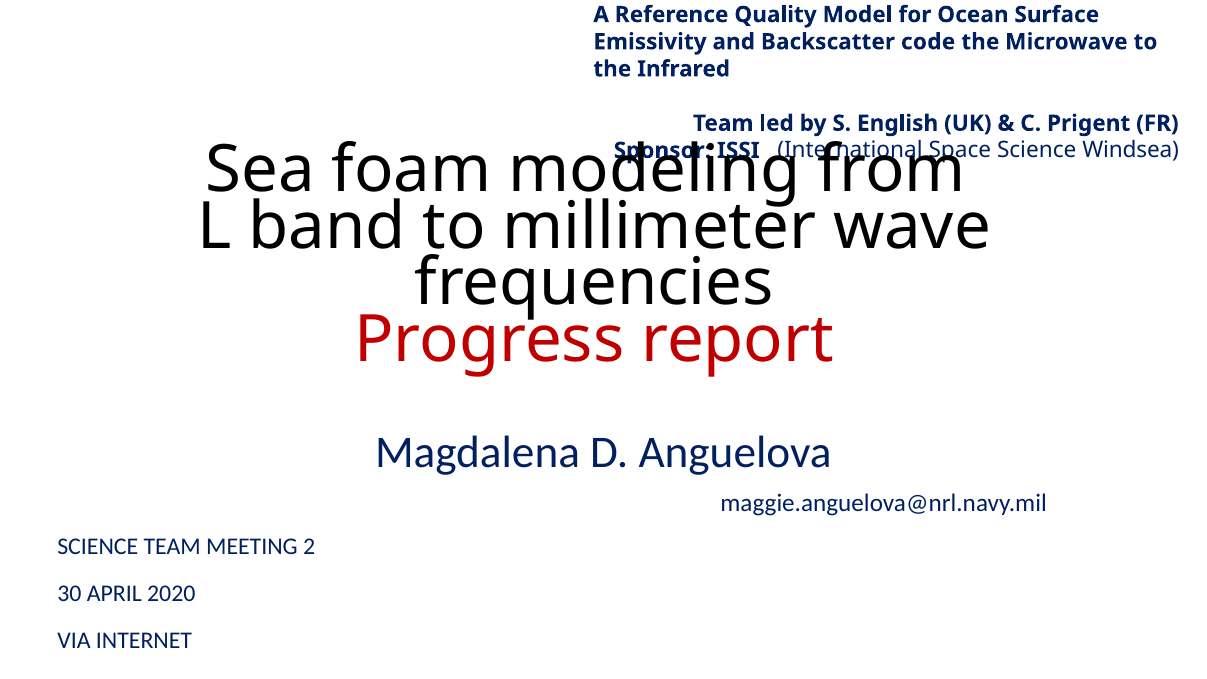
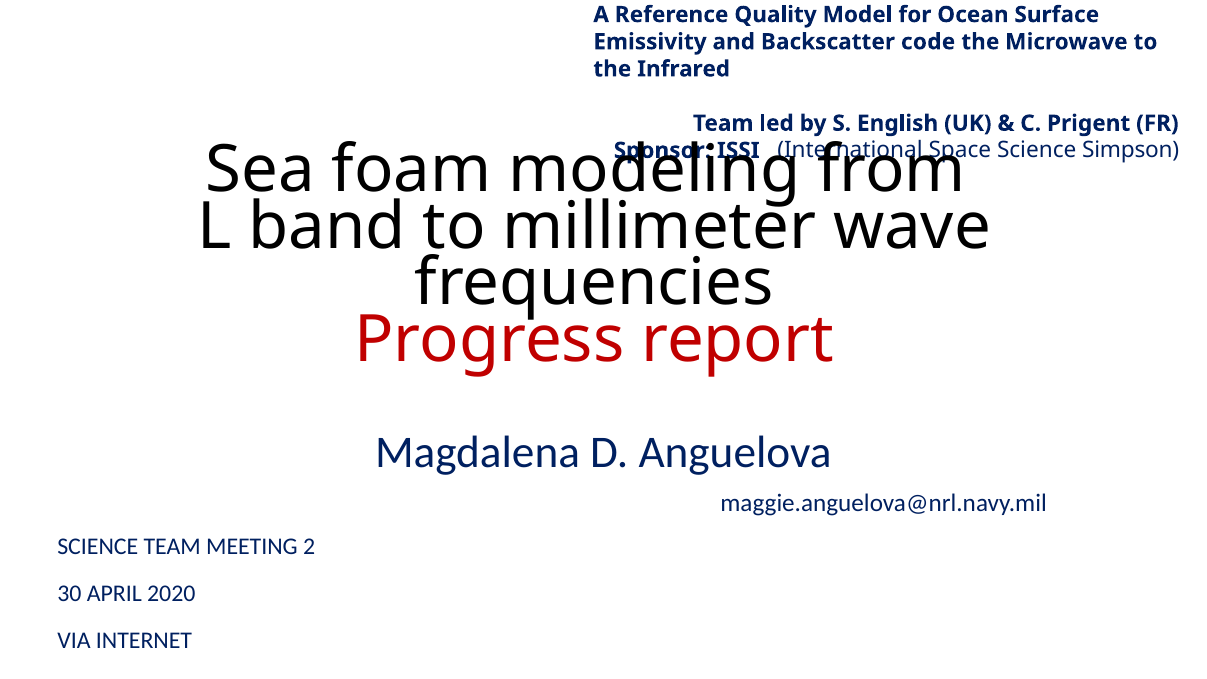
Windsea: Windsea -> Simpson
